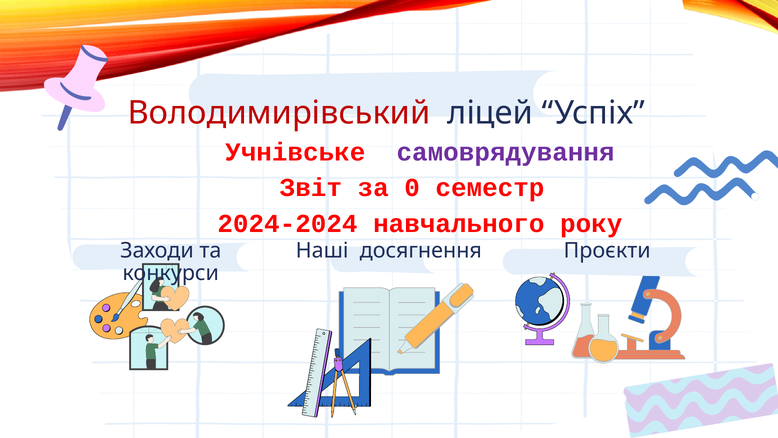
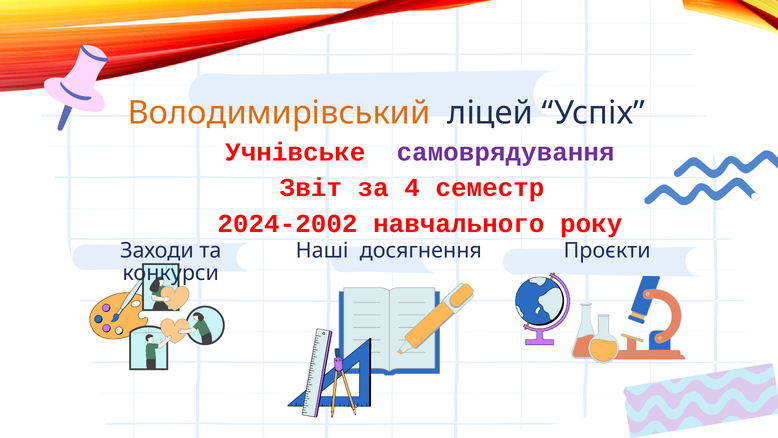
Володимирівський colour: red -> orange
0: 0 -> 4
2024-2024: 2024-2024 -> 2024-2002
